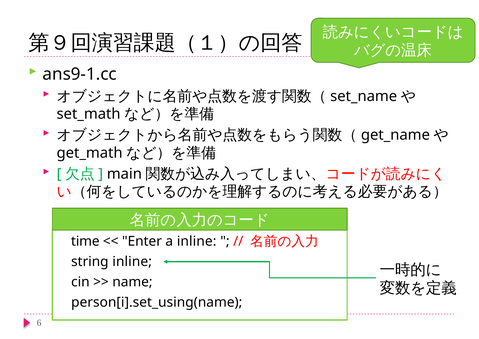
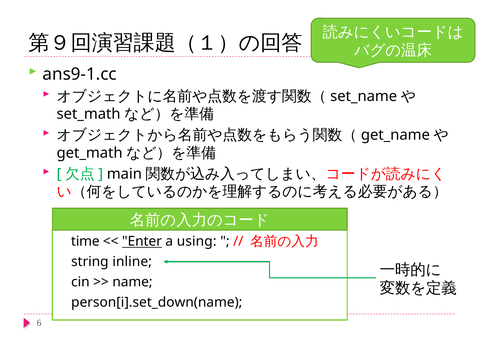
Enter underline: none -> present
a inline: inline -> using
person[i].set_using(name: person[i].set_using(name -> person[i].set_down(name
